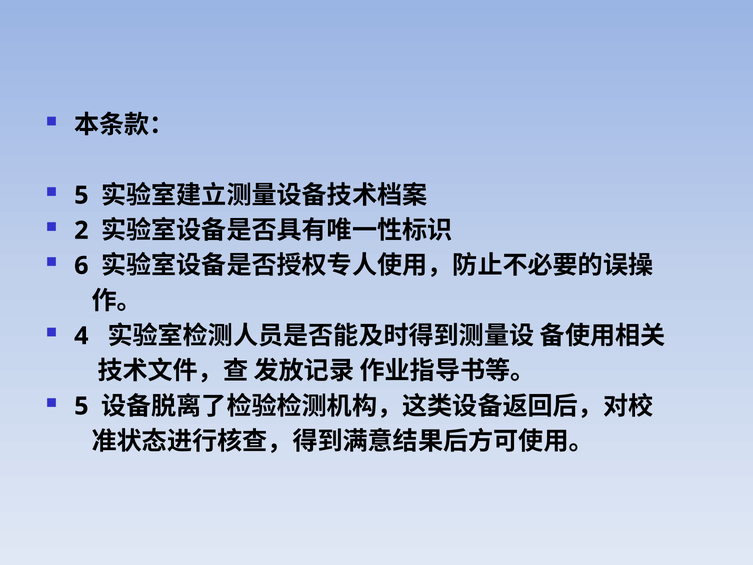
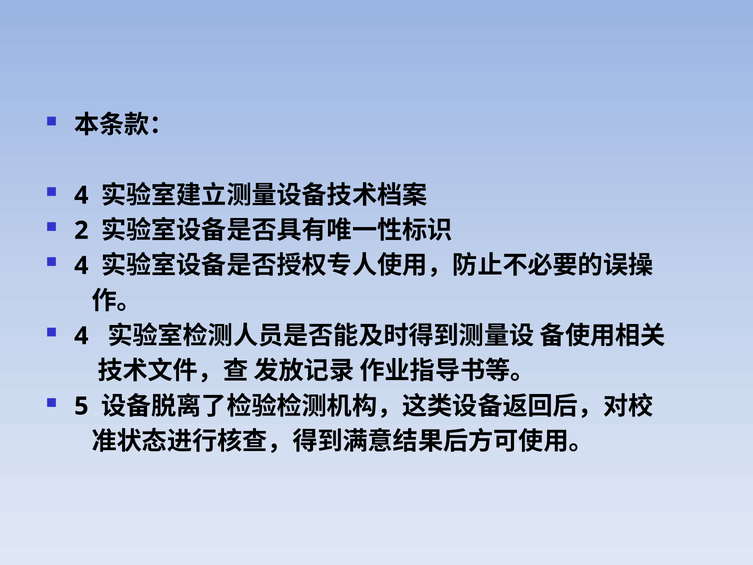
5 at (81, 195): 5 -> 4
6 at (81, 266): 6 -> 4
